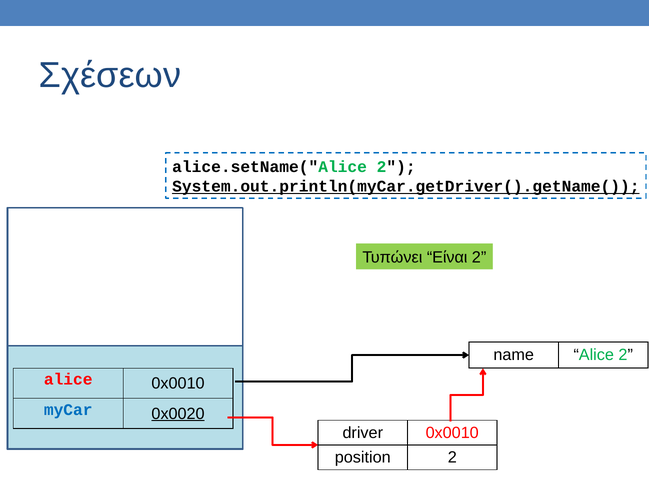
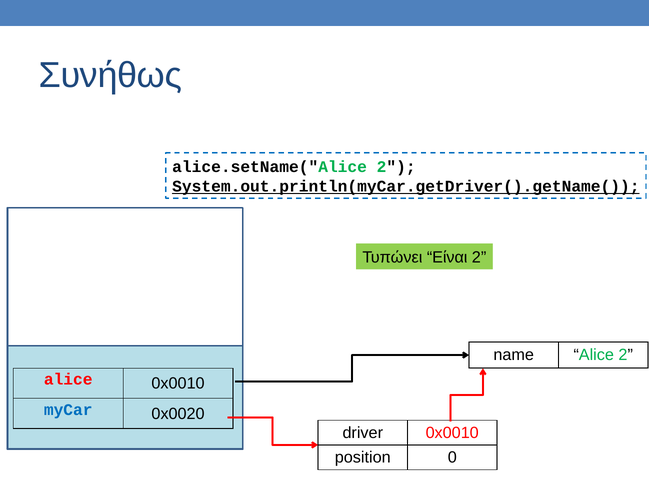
Σχέσεων: Σχέσεων -> Συνήθως
0x0020 underline: present -> none
position 2: 2 -> 0
